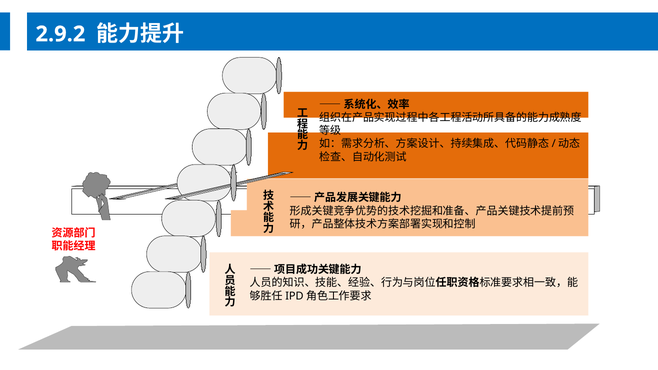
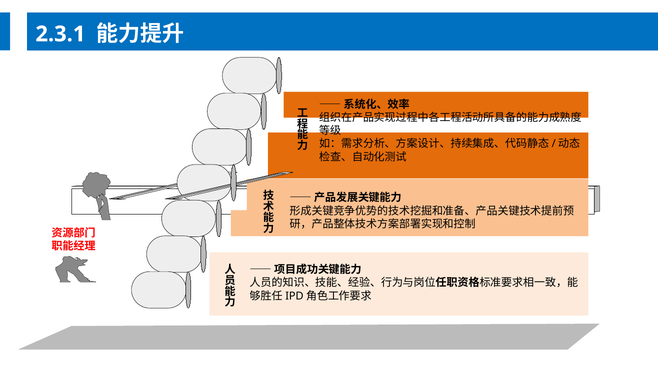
2.9.2: 2.9.2 -> 2.3.1
